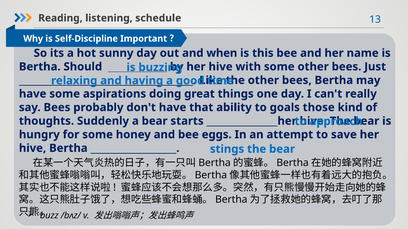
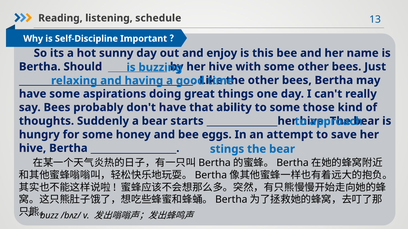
when: when -> enjoy
to goals: goals -> some
